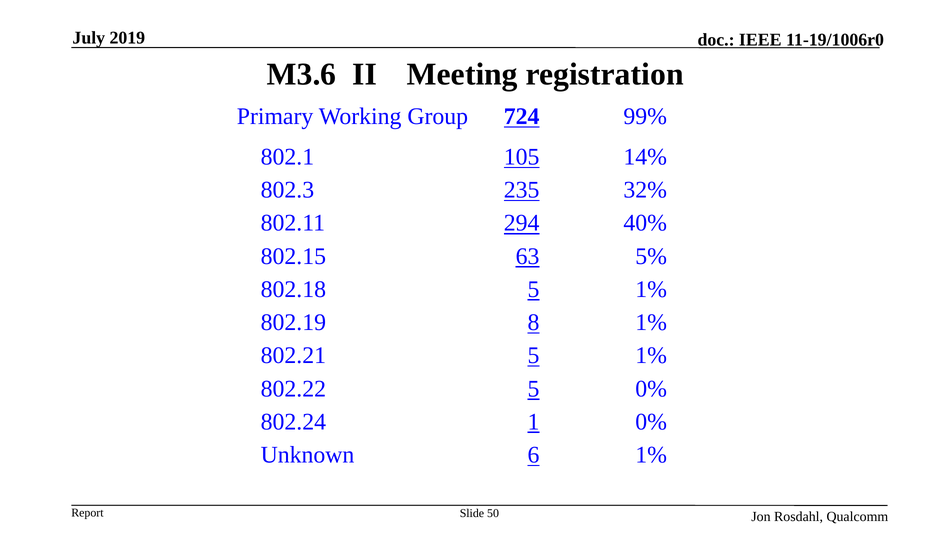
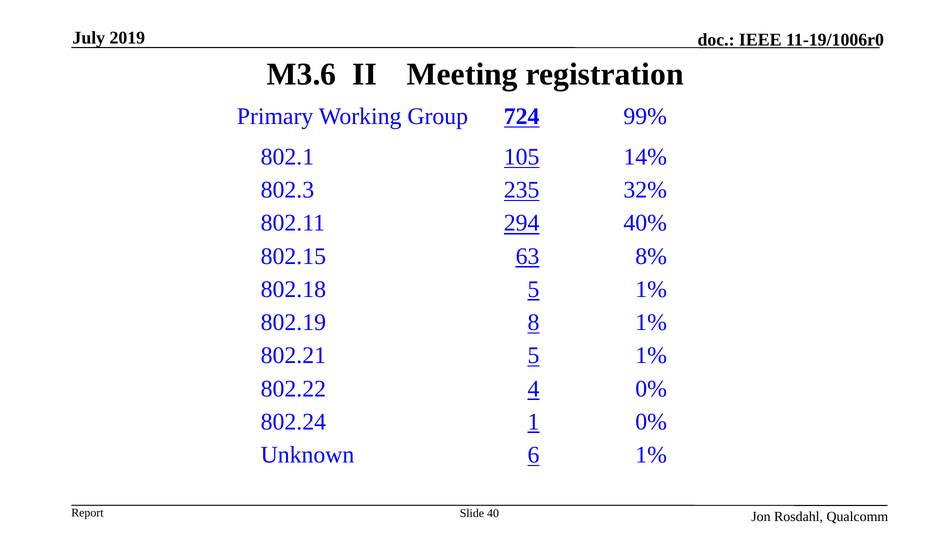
5%: 5% -> 8%
802.22 5: 5 -> 4
50: 50 -> 40
